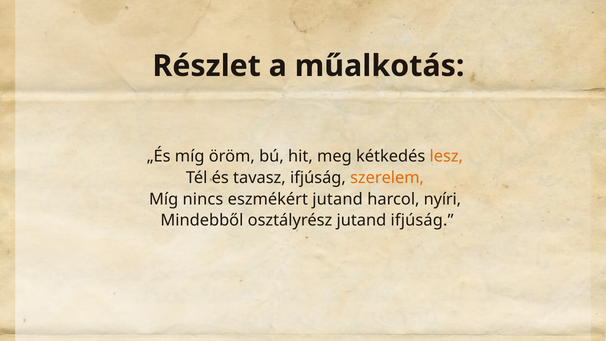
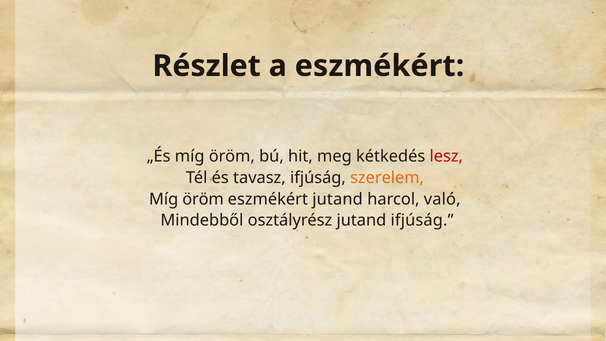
a műalkotás: műalkotás -> eszmékért
lesz colour: orange -> red
nincs at (203, 199): nincs -> öröm
nyíri: nyíri -> való
